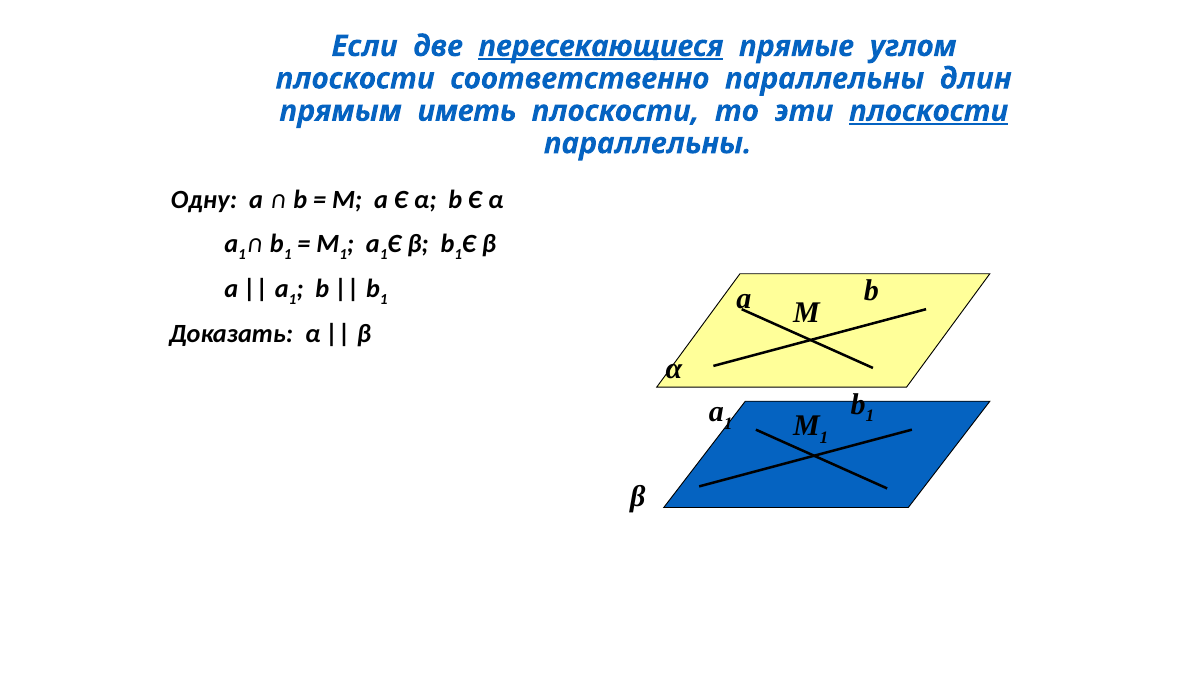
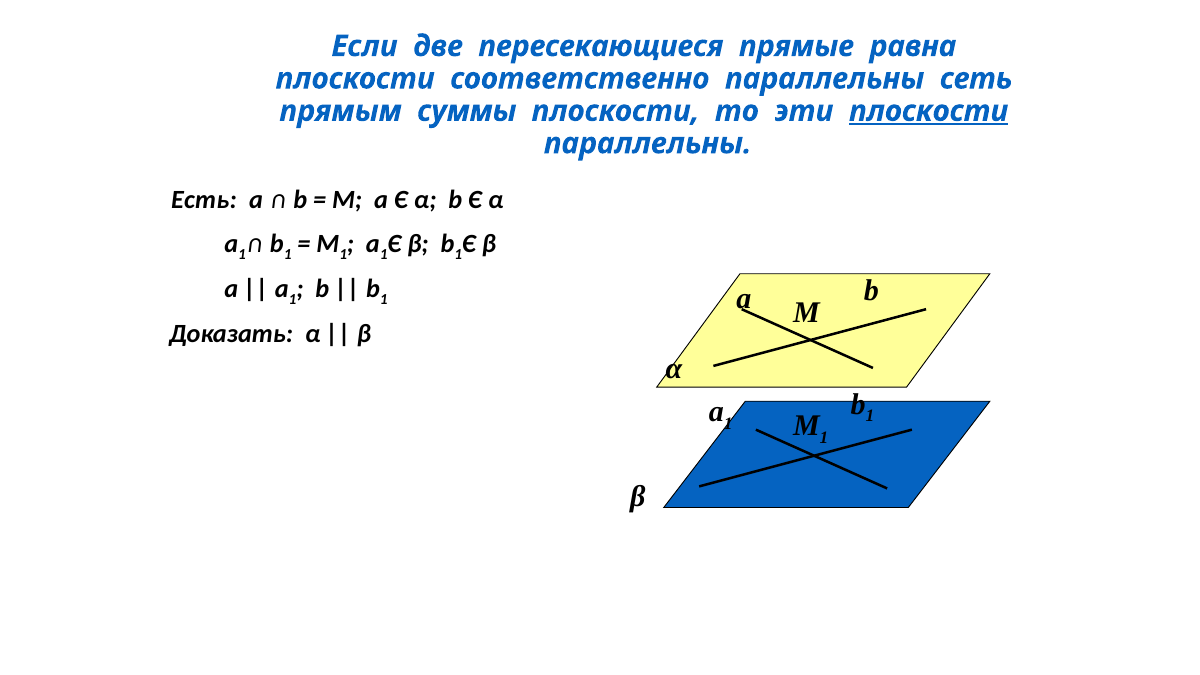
пересекающиеся underline: present -> none
углом: углом -> равна
длин: длин -> сеть
иметь: иметь -> суммы
Одну: Одну -> Есть
